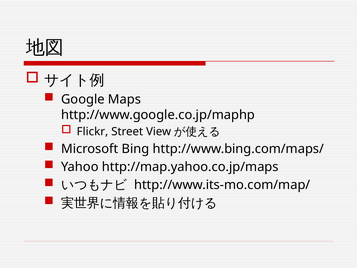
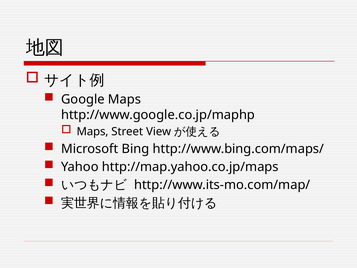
Flickr at (92, 131): Flickr -> Maps
